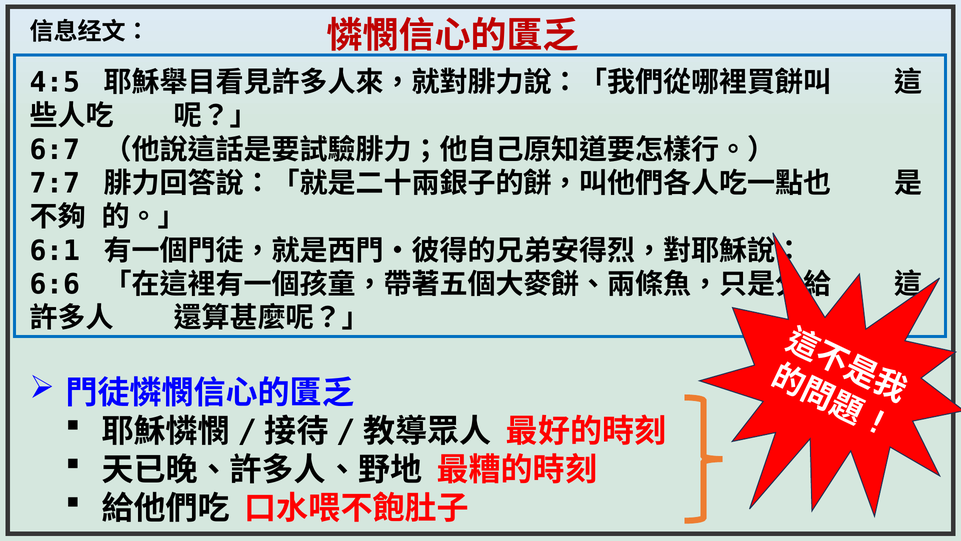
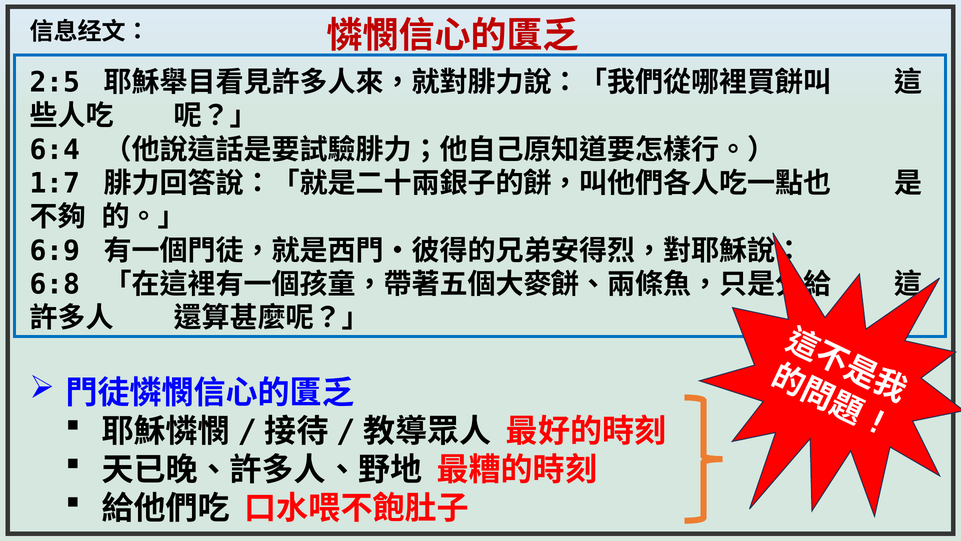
4:5: 4:5 -> 2:5
6:7: 6:7 -> 6:4
7:7: 7:7 -> 1:7
6:1: 6:1 -> 6:9
6:6: 6:6 -> 6:8
